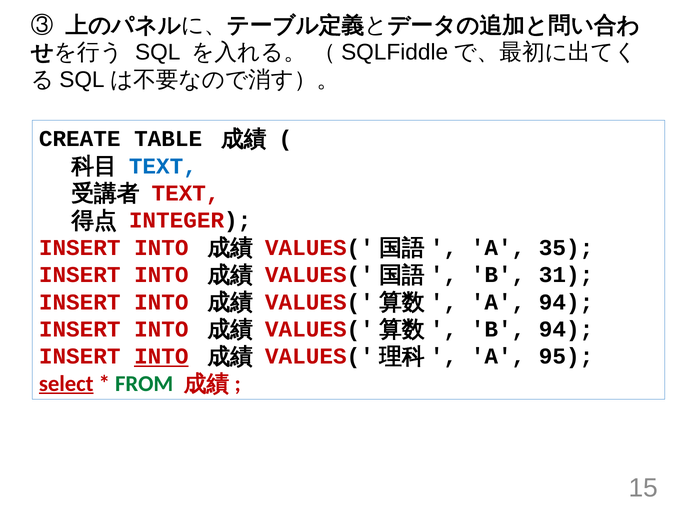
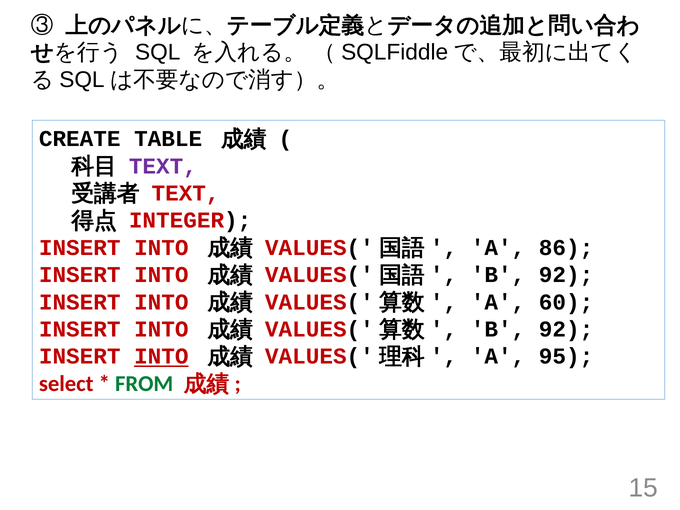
TEXT at (163, 166) colour: blue -> purple
35: 35 -> 86
31 at (566, 275): 31 -> 92
A 94: 94 -> 60
94 at (566, 329): 94 -> 92
select underline: present -> none
